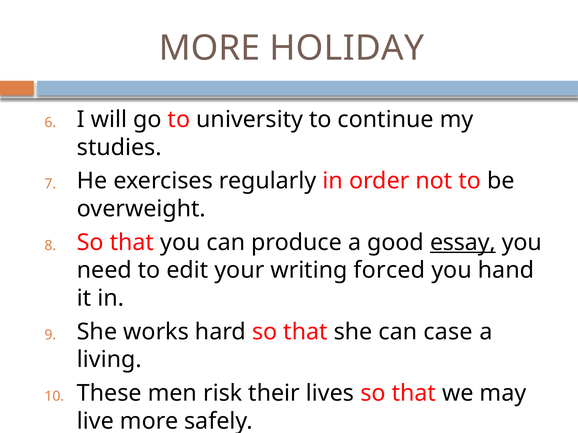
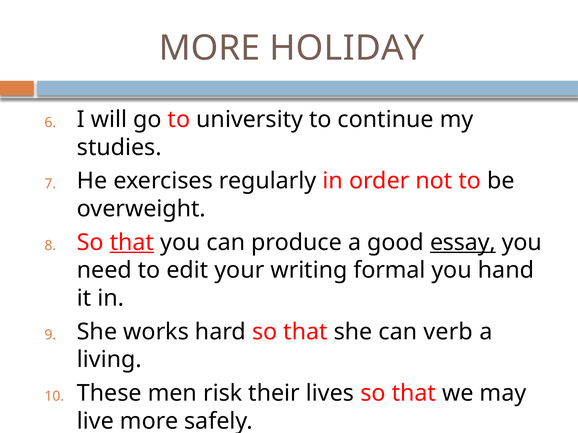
that at (132, 243) underline: none -> present
forced: forced -> formal
case: case -> verb
